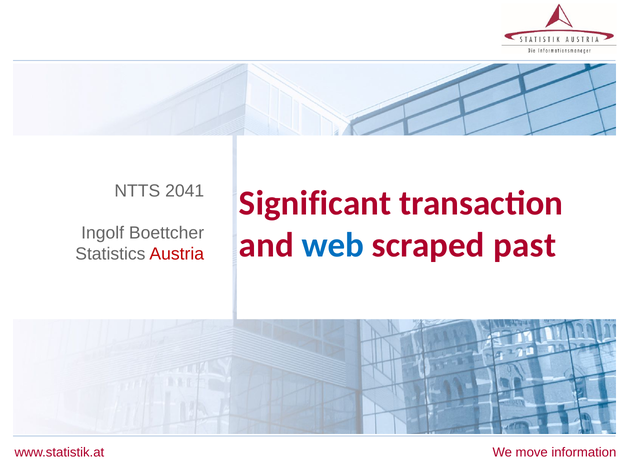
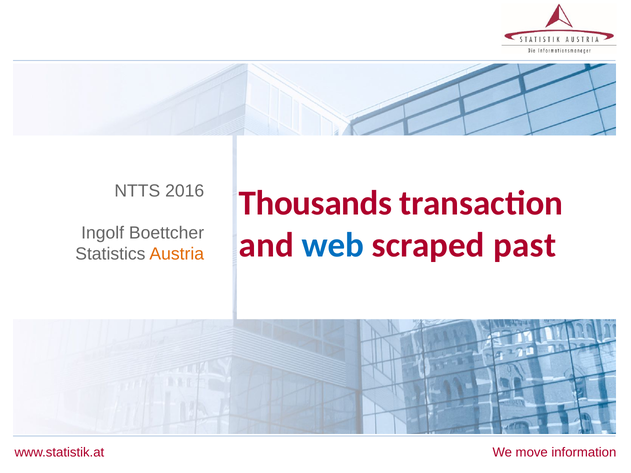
2041: 2041 -> 2016
Significant: Significant -> Thousands
Austria colour: red -> orange
